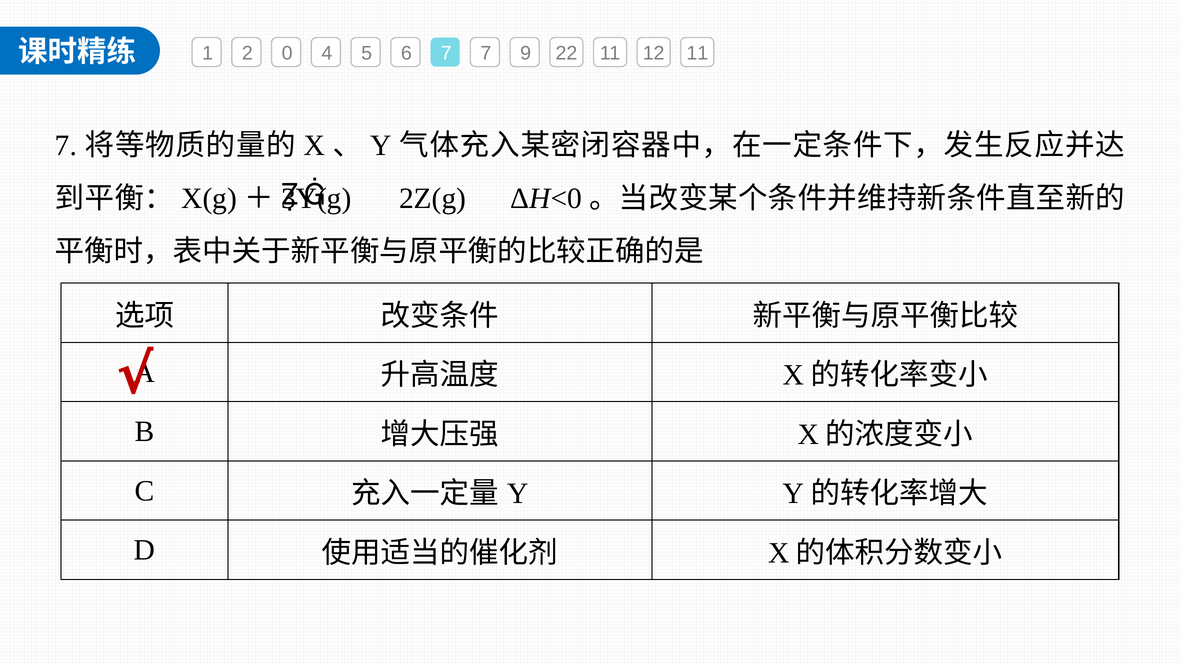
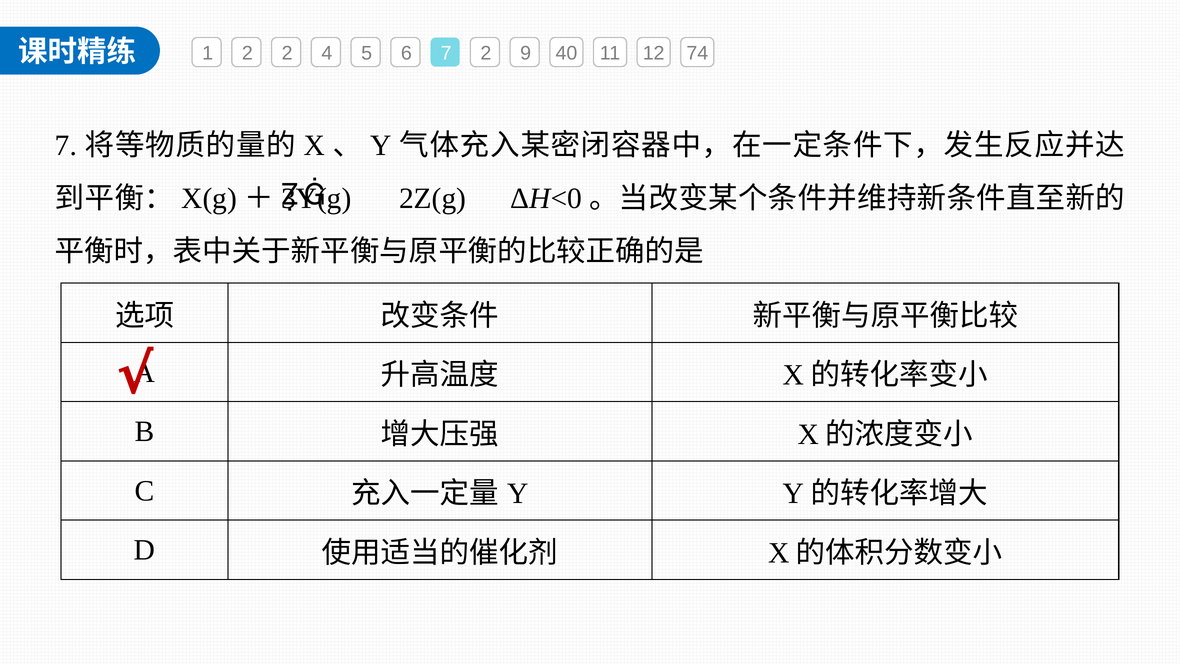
2 0: 0 -> 2
7 7: 7 -> 2
22: 22 -> 40
12 11: 11 -> 74
